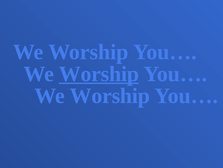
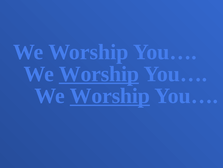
Worship at (110, 95) underline: none -> present
